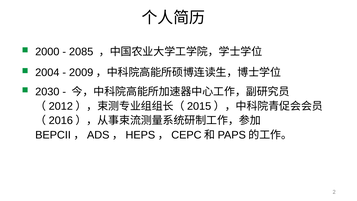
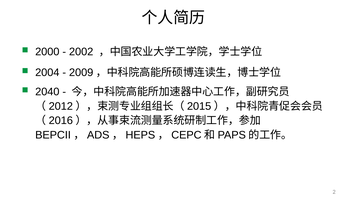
2085: 2085 -> 2002
2030: 2030 -> 2040
